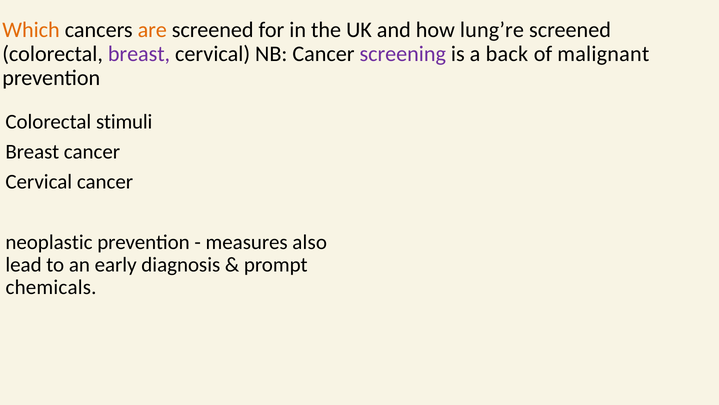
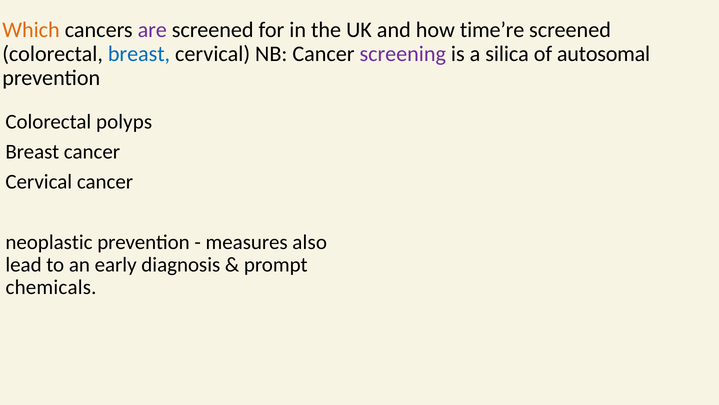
are colour: orange -> purple
lung’re: lung’re -> time’re
breast at (139, 54) colour: purple -> blue
back: back -> silica
malignant: malignant -> autosomal
stimuli: stimuli -> polyps
